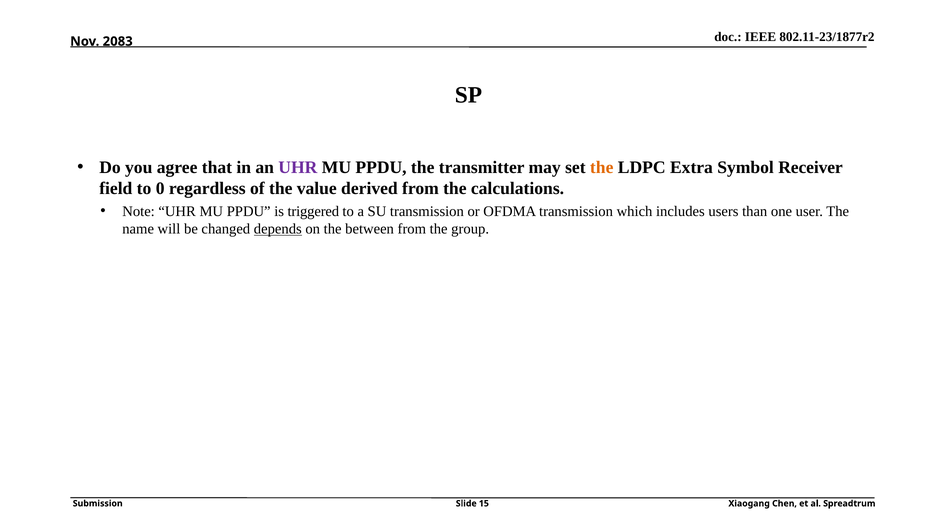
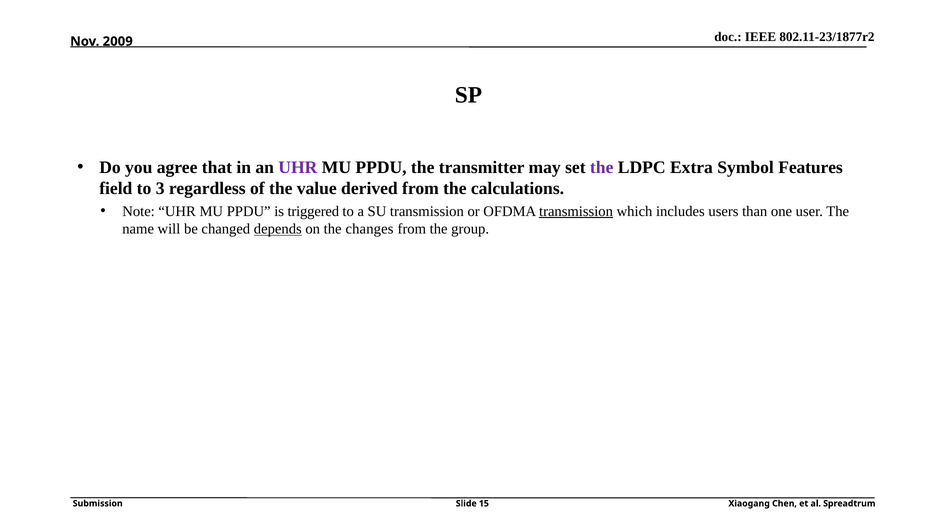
2083: 2083 -> 2009
the at (602, 168) colour: orange -> purple
Receiver: Receiver -> Features
0: 0 -> 3
transmission at (576, 211) underline: none -> present
between: between -> changes
